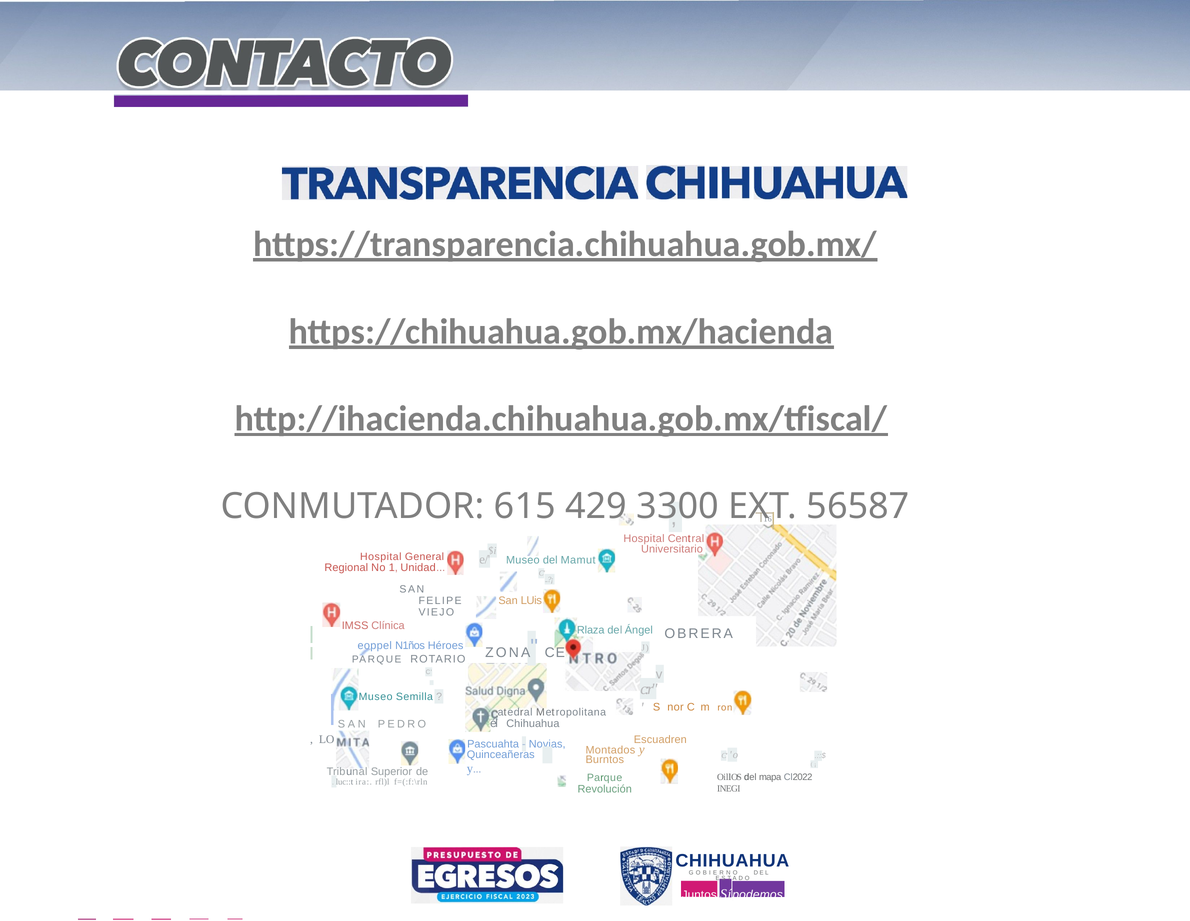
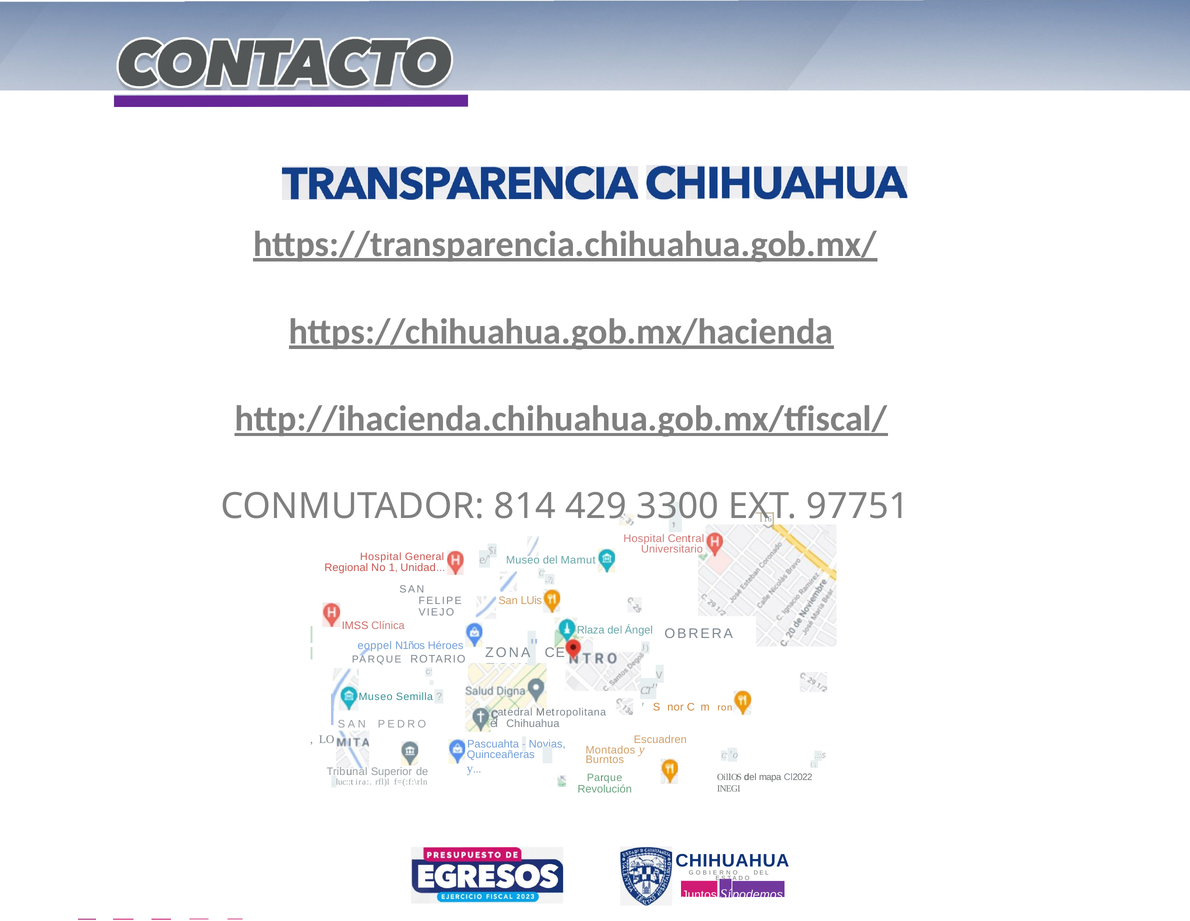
615: 615 -> 814
56587: 56587 -> 97751
